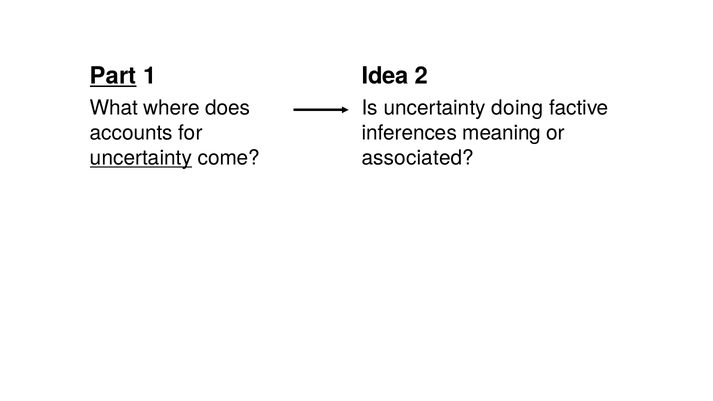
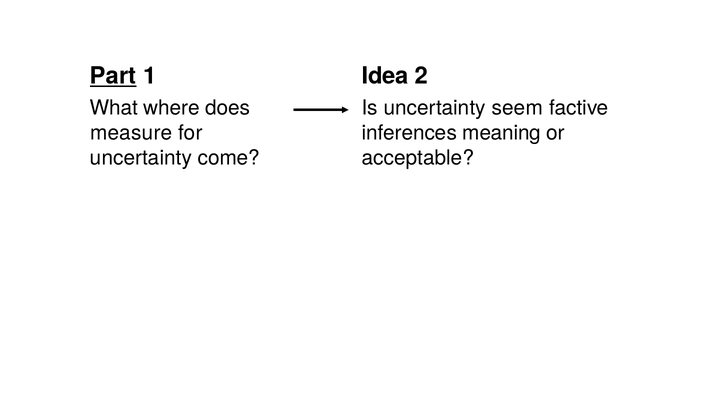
doing: doing -> seem
accounts: accounts -> measure
associated: associated -> acceptable
uncertainty at (141, 158) underline: present -> none
